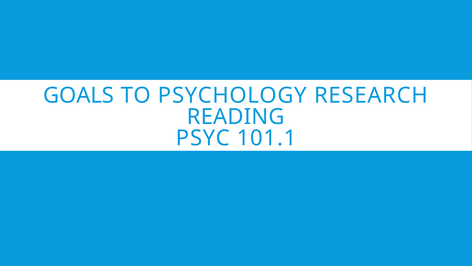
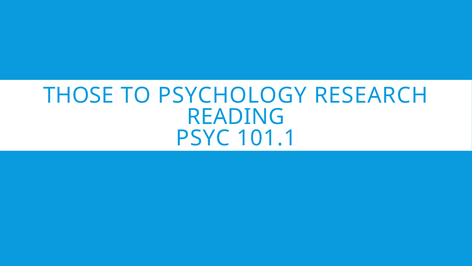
GOALS: GOALS -> THOSE
